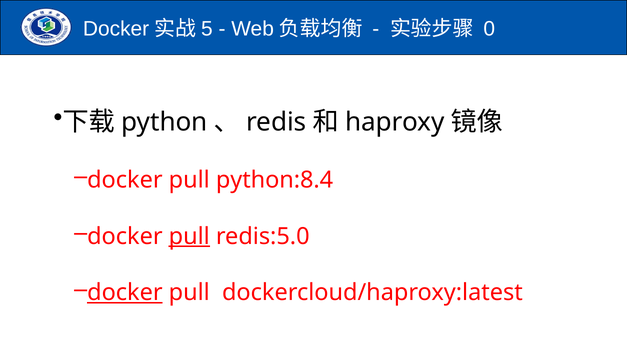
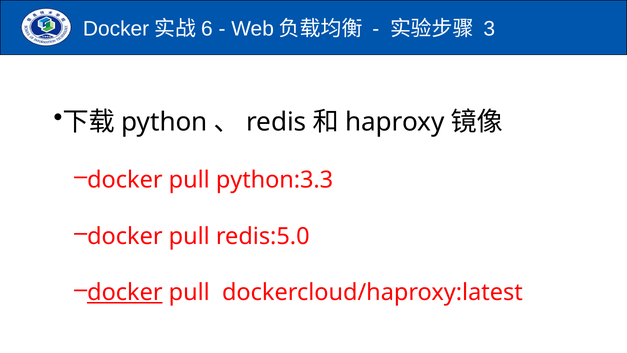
5: 5 -> 6
0: 0 -> 3
python:8.4: python:8.4 -> python:3.3
pull at (189, 236) underline: present -> none
